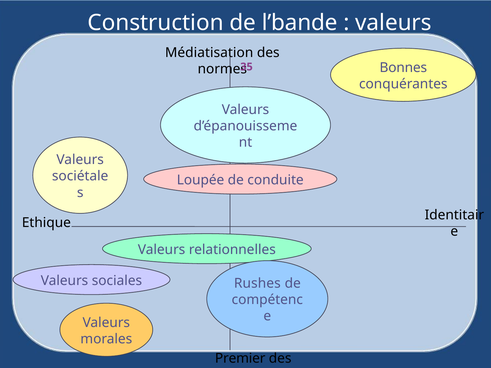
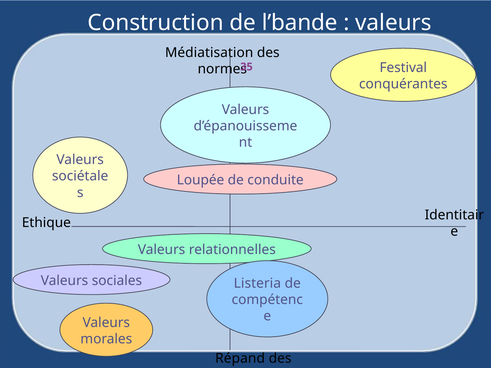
Bonnes: Bonnes -> Festival
Rushes: Rushes -> Listeria
Premier: Premier -> Répand
